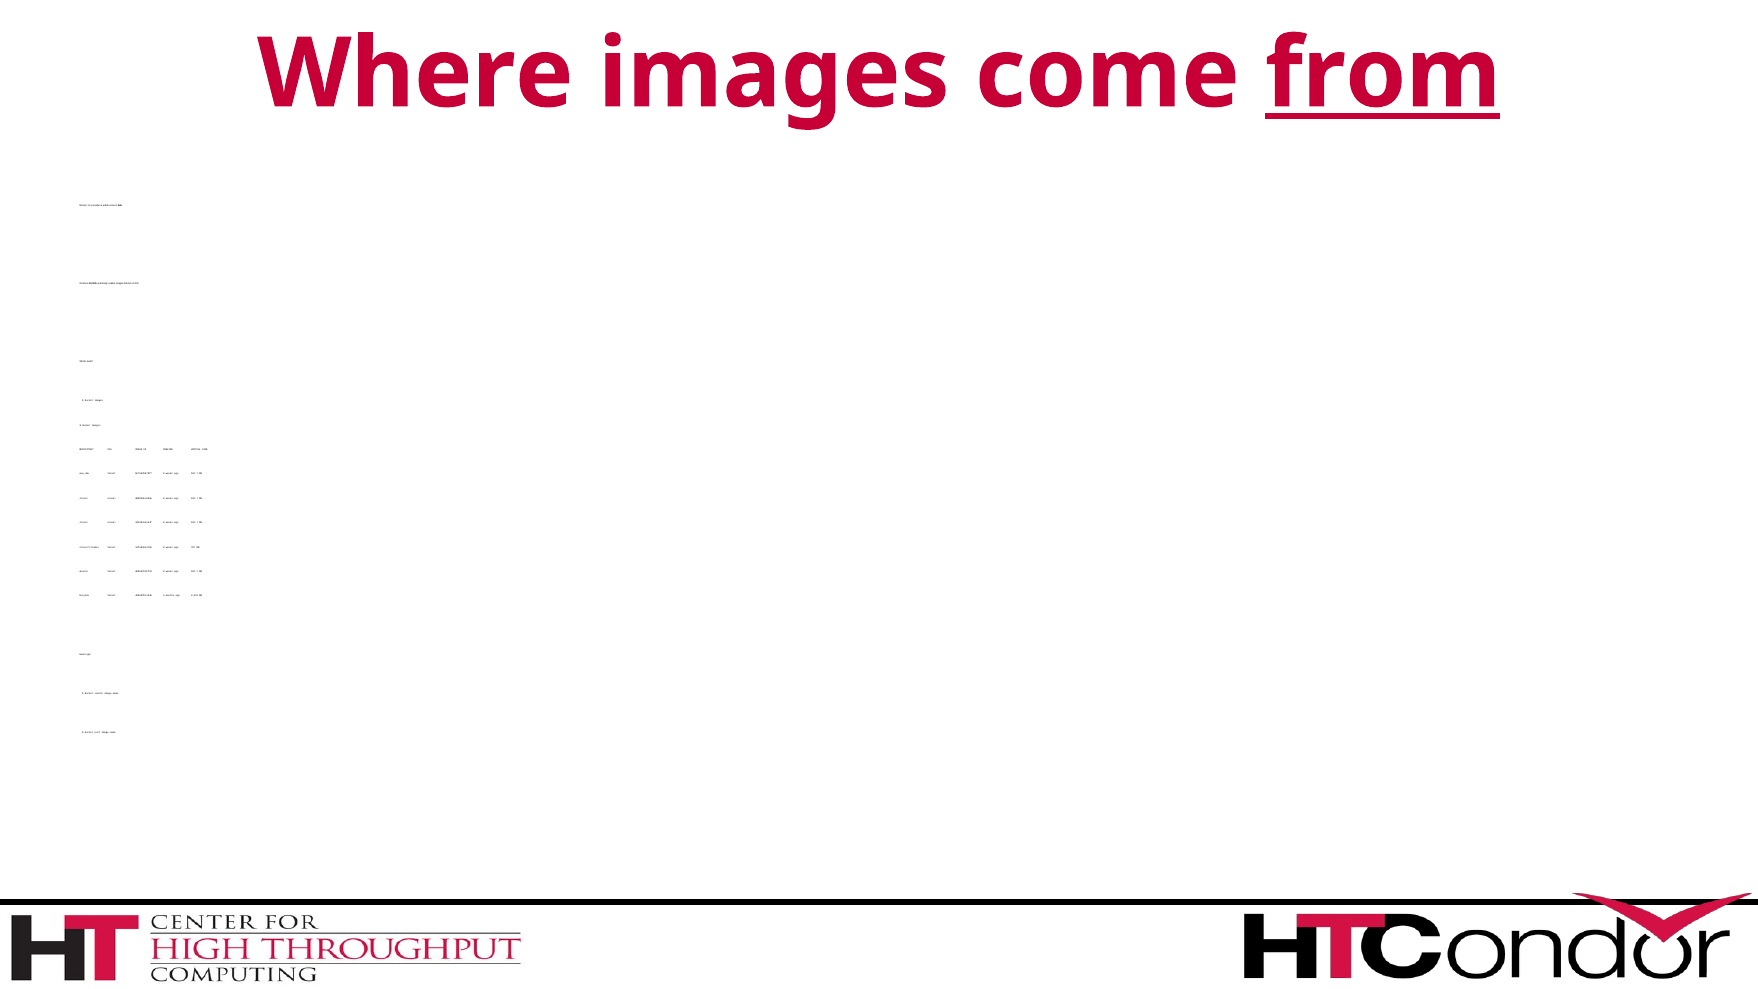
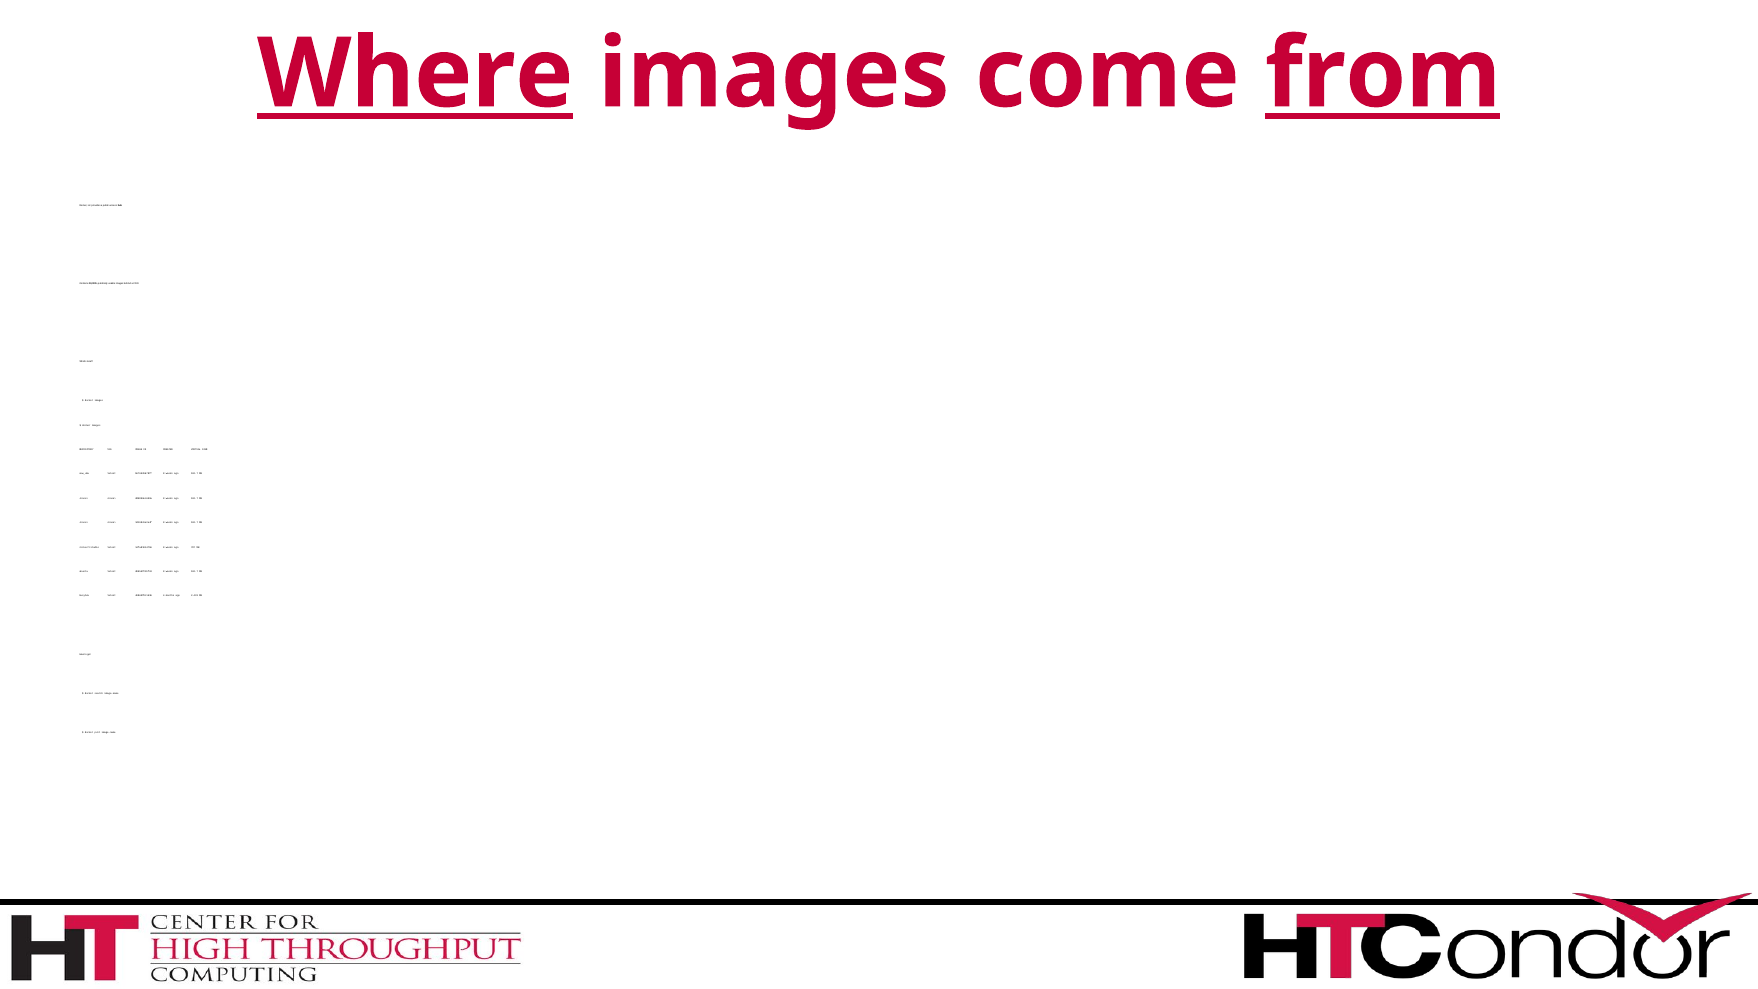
Where underline: none -> present
